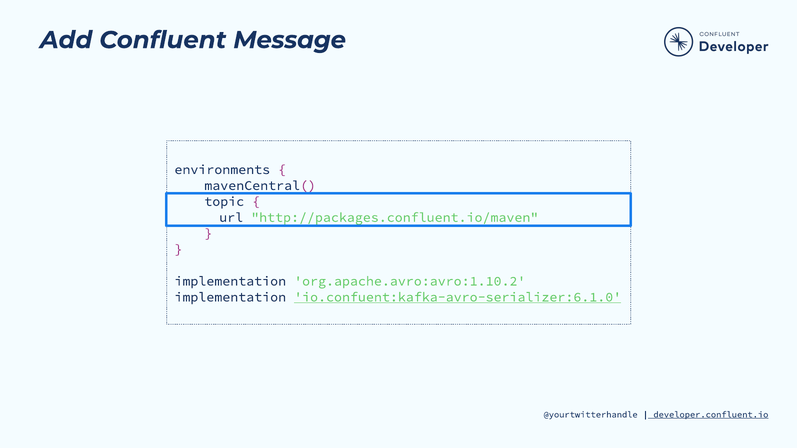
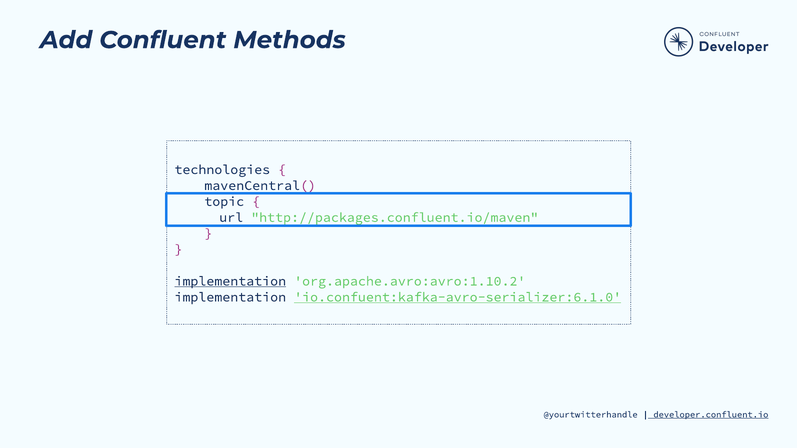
Message: Message -> Methods
environments: environments -> technologies
implementation at (230, 281) underline: none -> present
